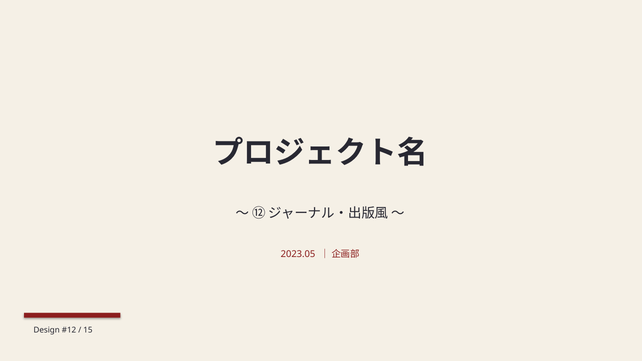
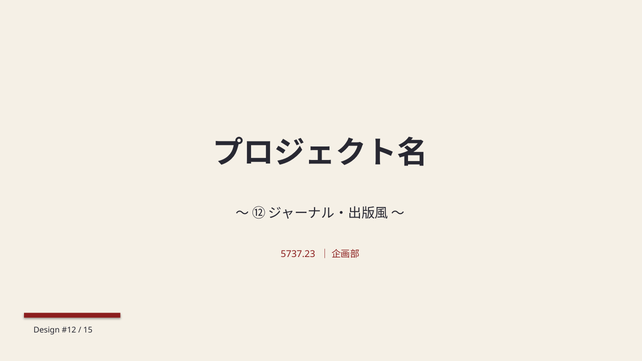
2023.05: 2023.05 -> 5737.23
